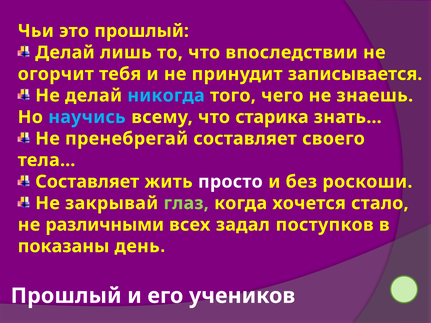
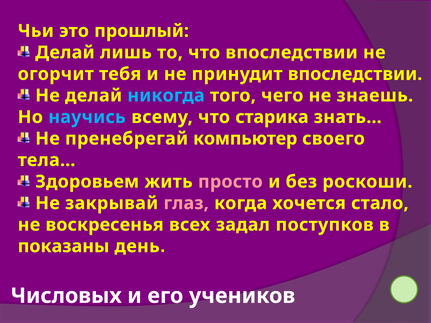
принудит записывается: записывается -> впоследствии
пренебрегай составляет: составляет -> компьютер
Составляет at (87, 182): Составляет -> Здоровьем
просто colour: white -> pink
глаз colour: light green -> pink
различными: различными -> воскресенья
Прошлый at (66, 296): Прошлый -> Числовых
